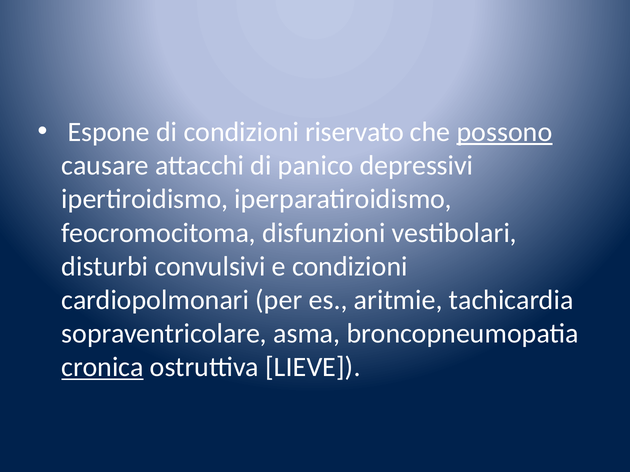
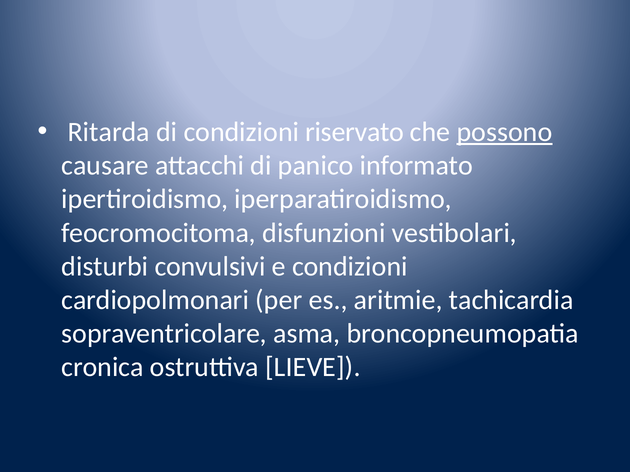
Espone: Espone -> Ritarda
depressivi: depressivi -> informato
cronica underline: present -> none
